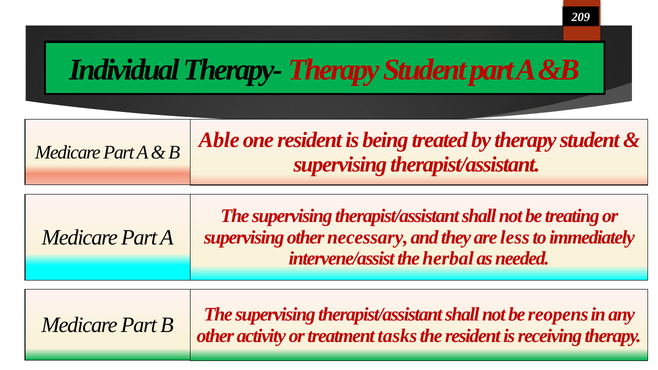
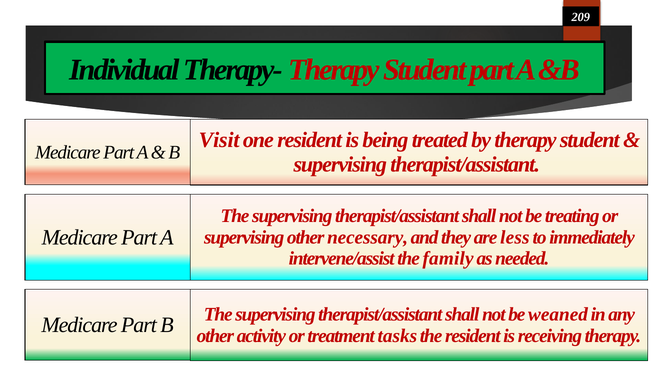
Able: Able -> Visit
herbal: herbal -> family
reopens: reopens -> weaned
